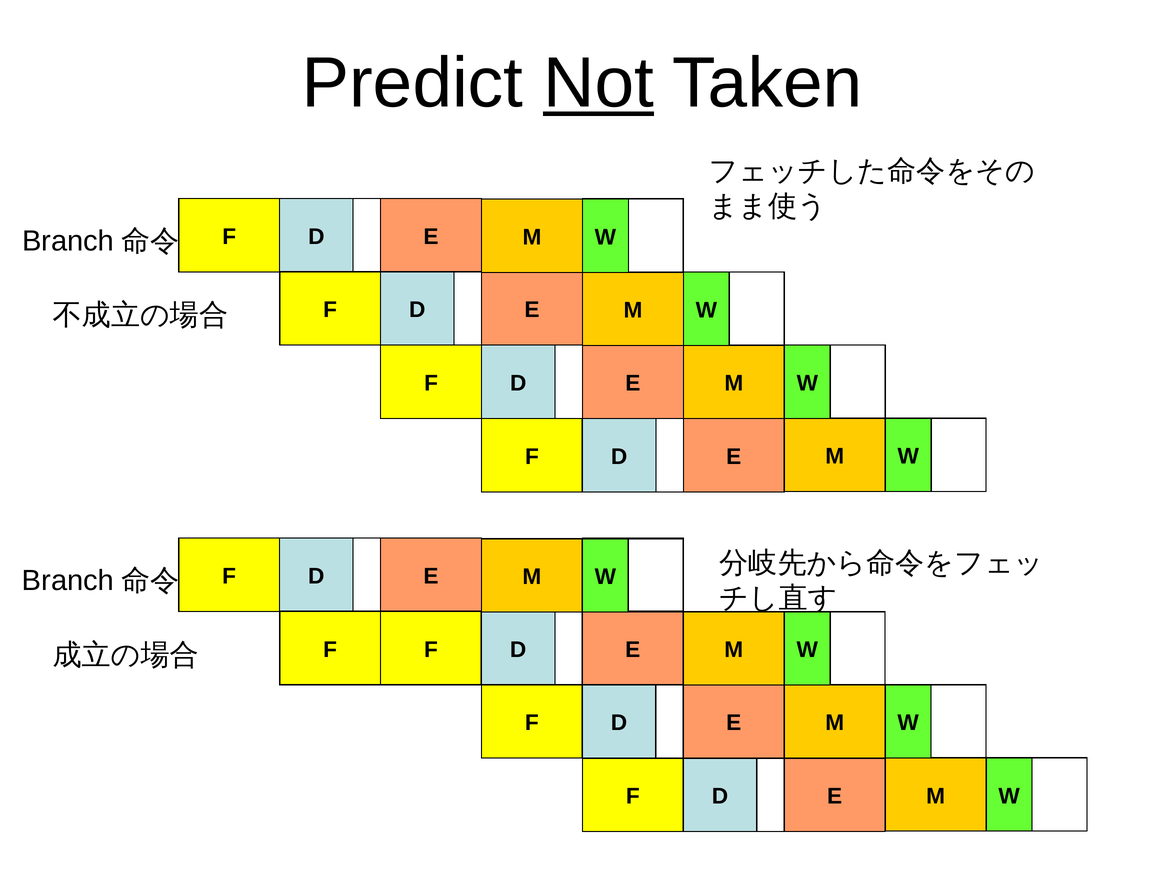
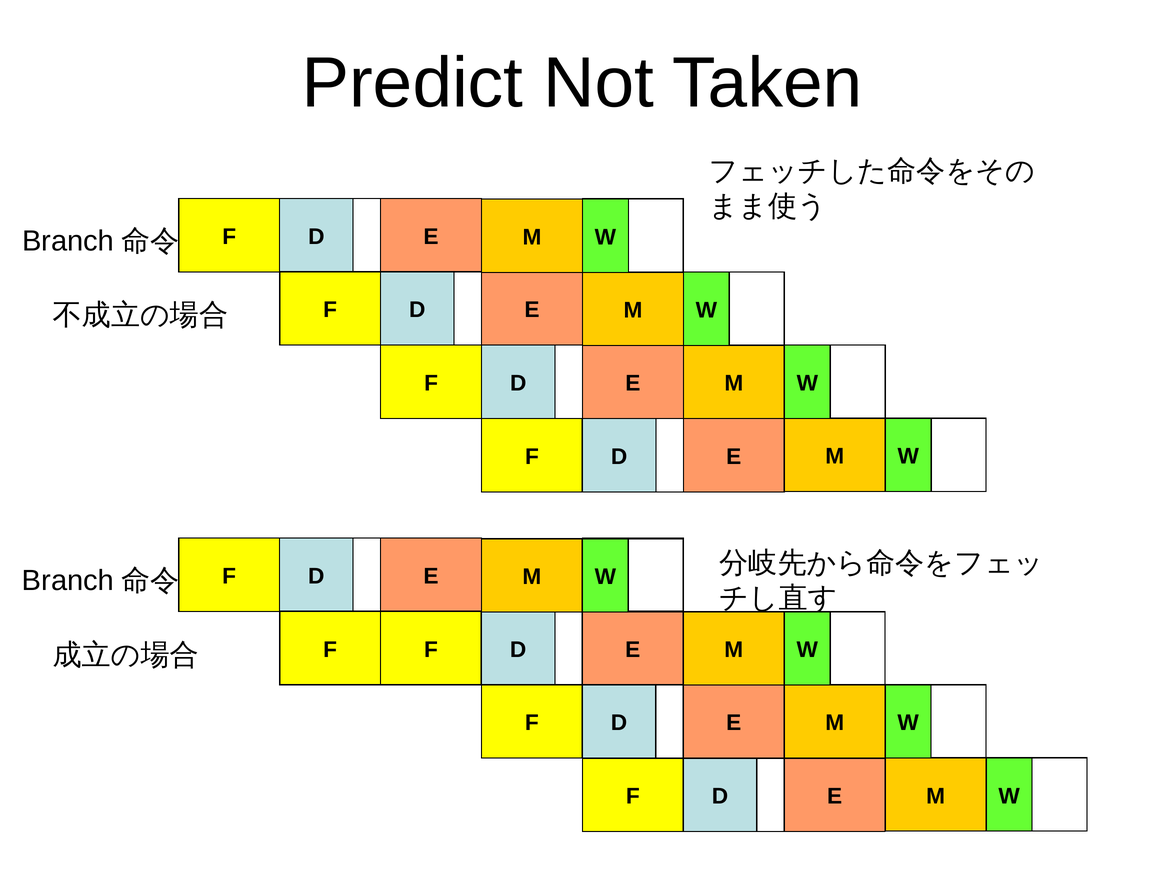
Not underline: present -> none
